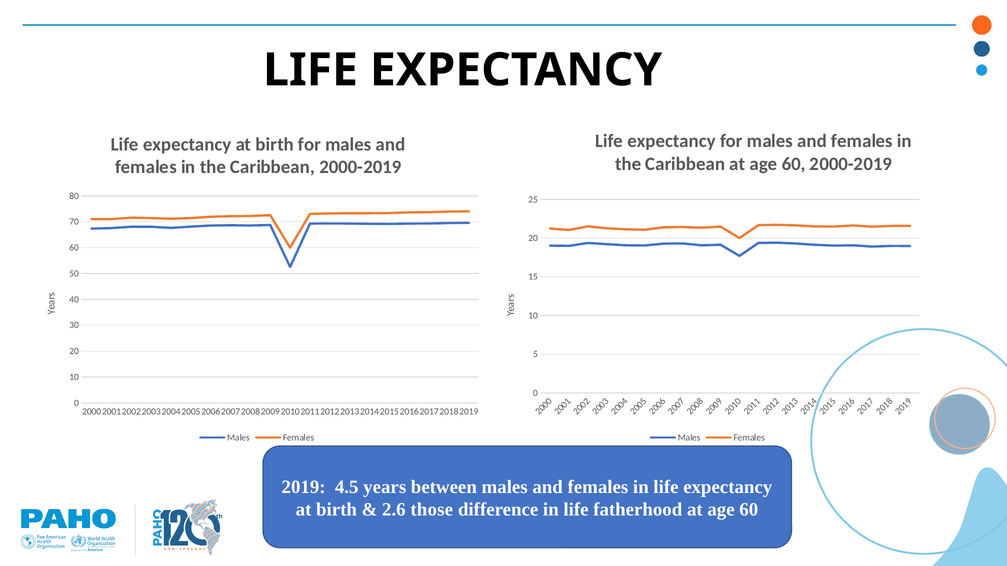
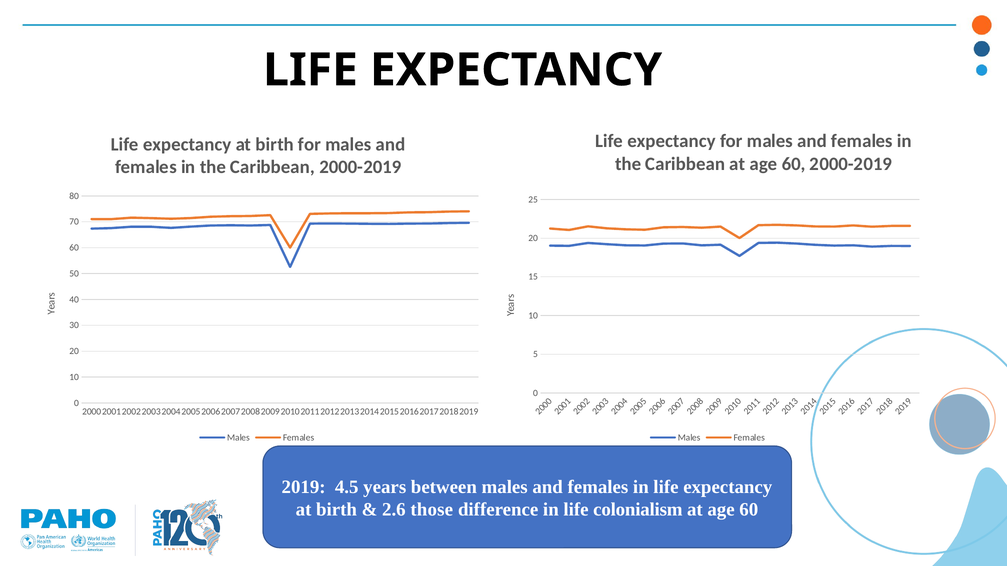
fatherhood: fatherhood -> colonialism
